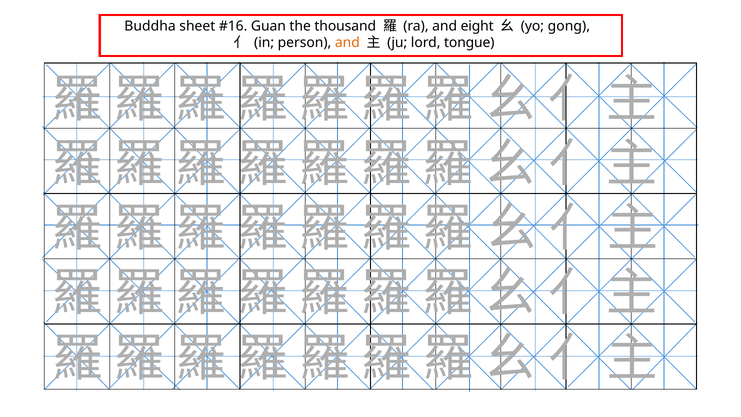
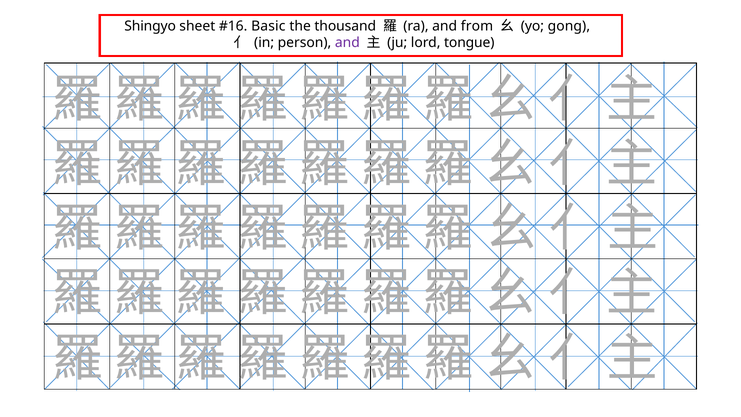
Buddha: Buddha -> Shingyo
Guan: Guan -> Basic
eight: eight -> from
and at (347, 43) colour: orange -> purple
